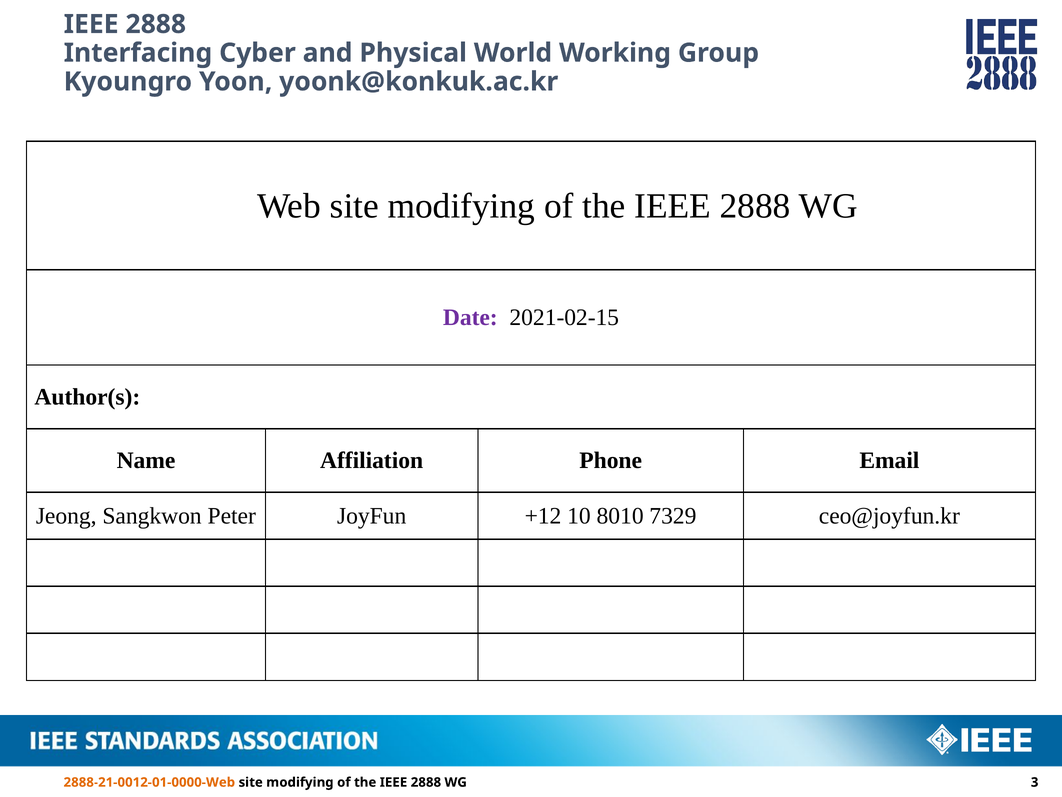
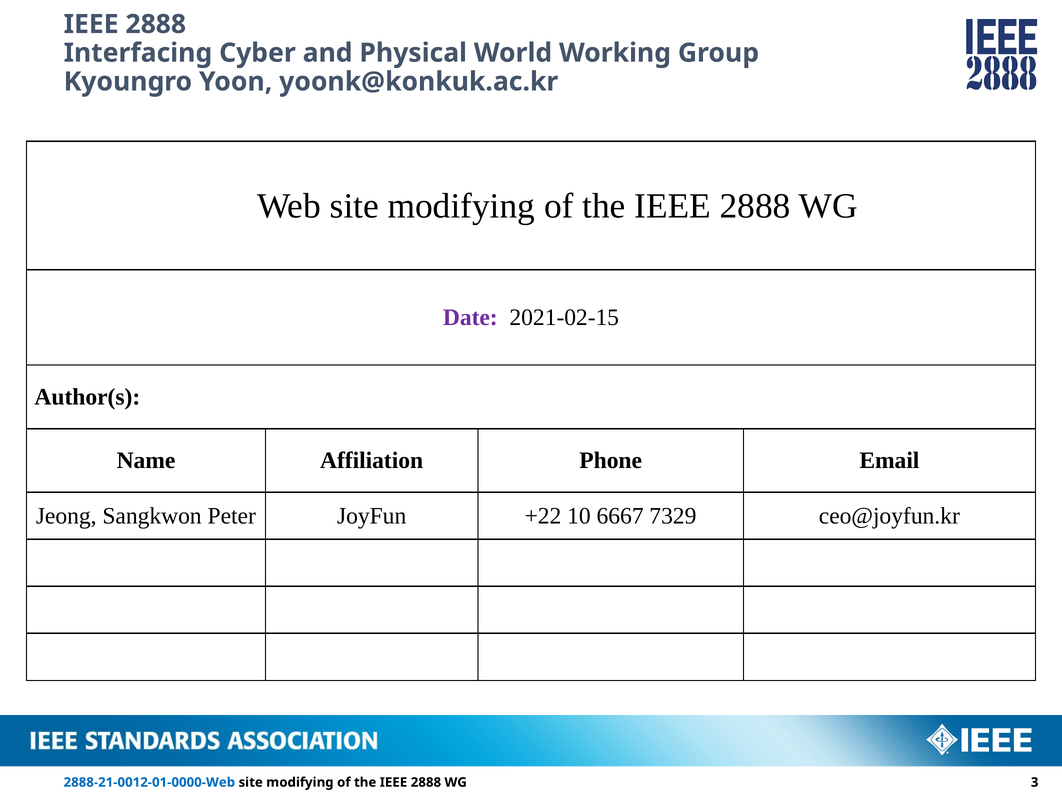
+12: +12 -> +22
8010: 8010 -> 6667
2888-21-0012-01-0000-Web colour: orange -> blue
